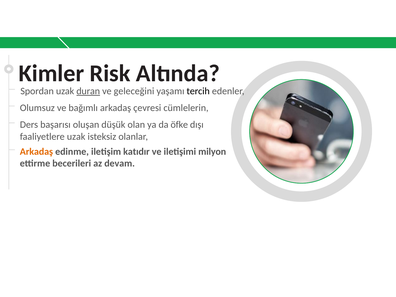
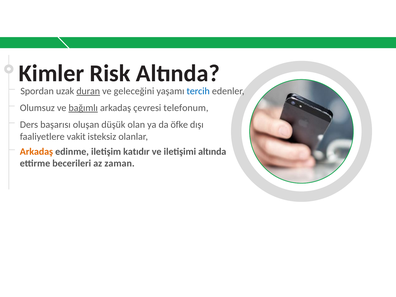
tercih colour: black -> blue
bağımlı underline: none -> present
cümlelerin: cümlelerin -> telefonum
faaliyetlere uzak: uzak -> vakit
iletişimi milyon: milyon -> altında
devam: devam -> zaman
